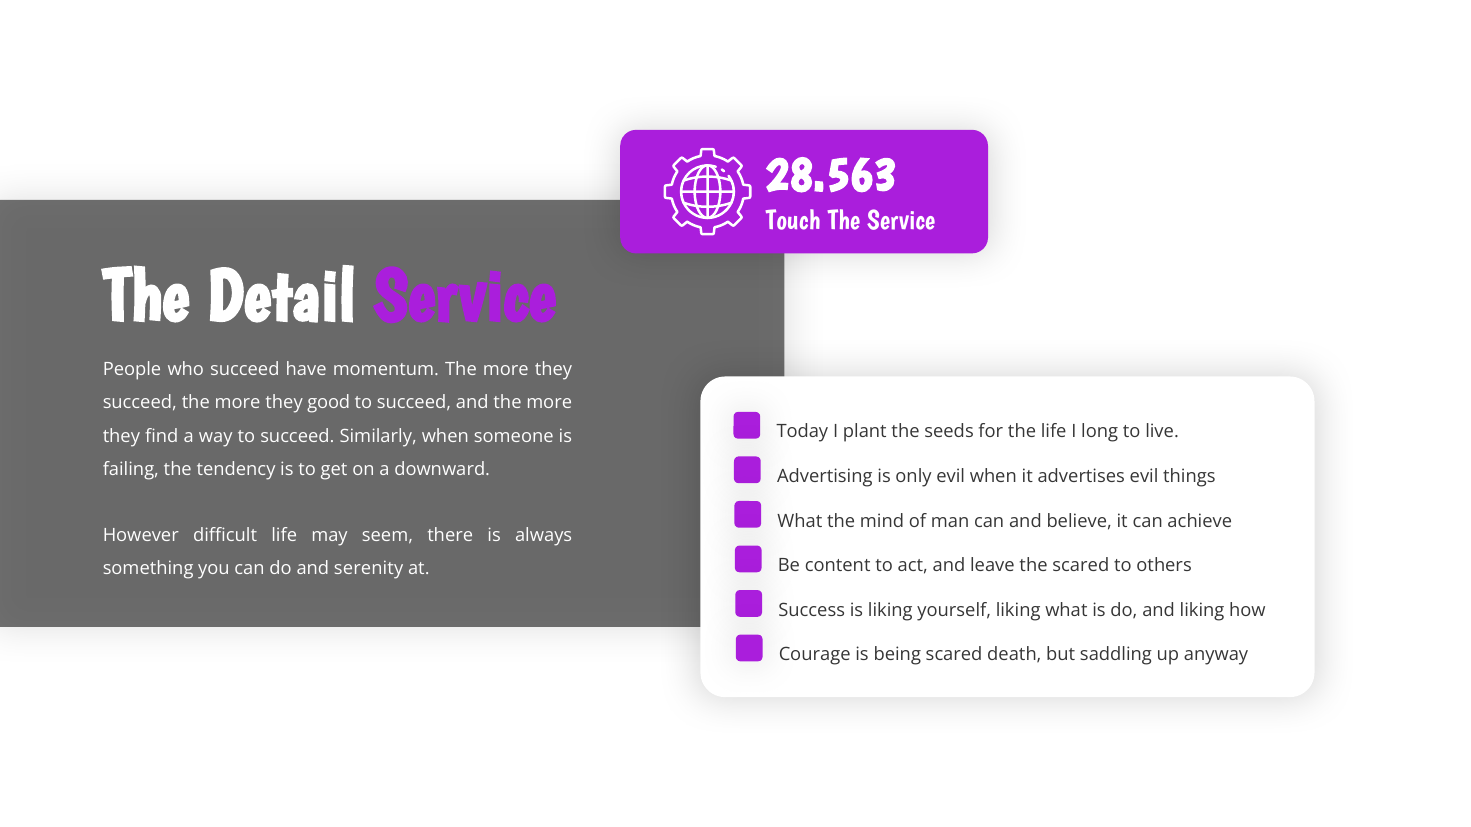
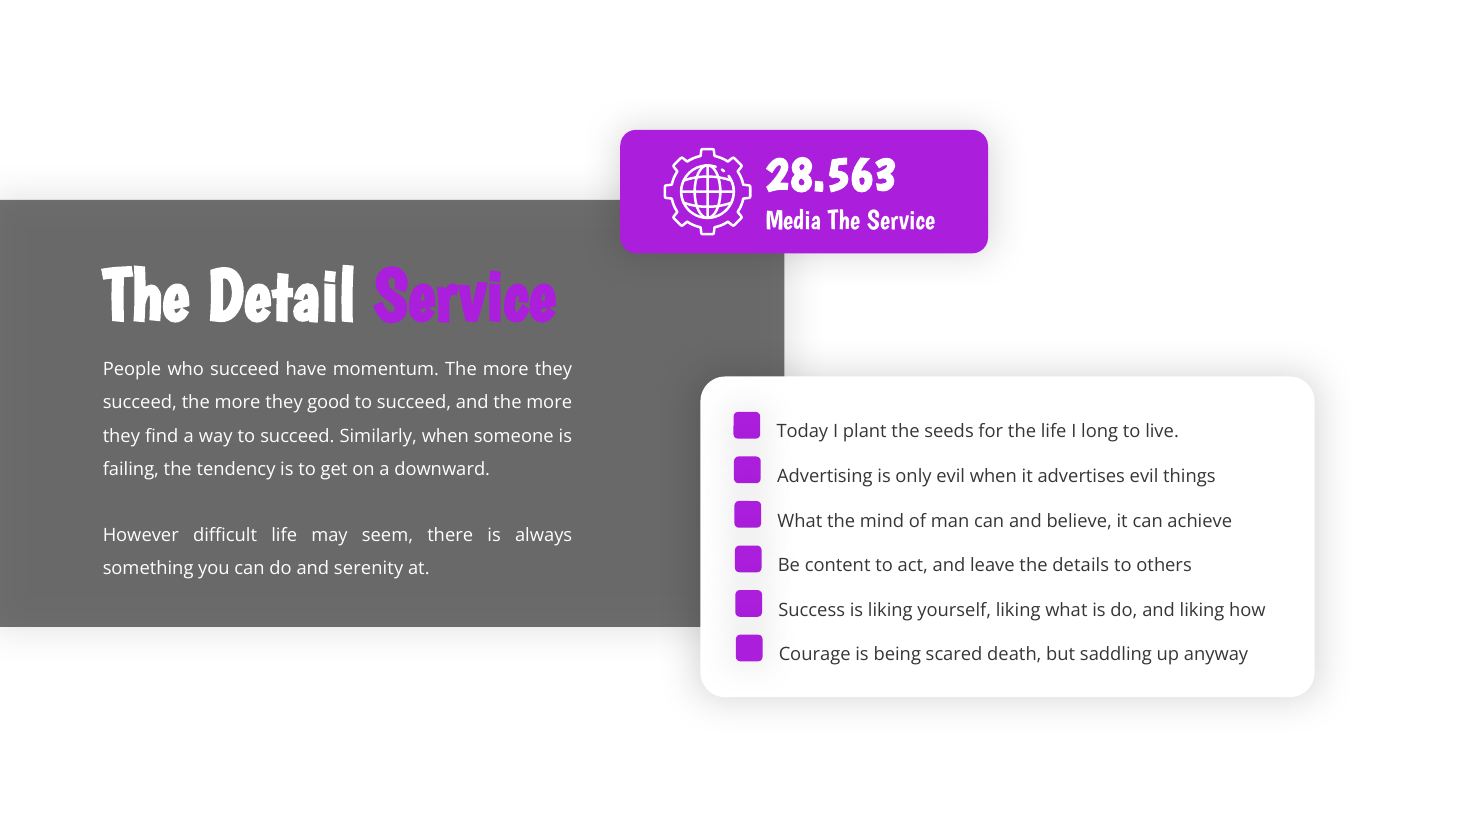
Touch: Touch -> Media
the scared: scared -> details
